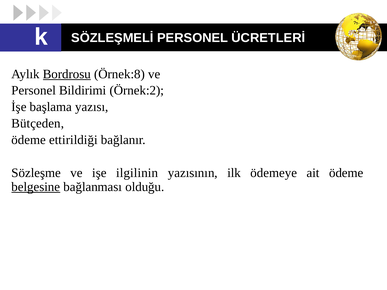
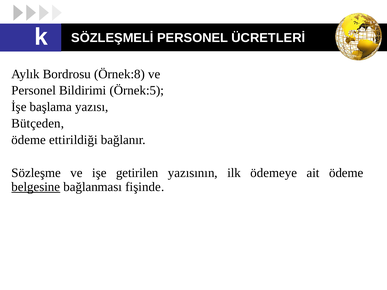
Bordrosu underline: present -> none
Örnek:2: Örnek:2 -> Örnek:5
ilgilinin: ilgilinin -> getirilen
olduğu: olduğu -> fişinde
